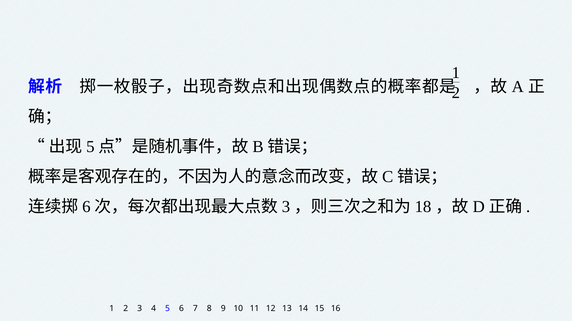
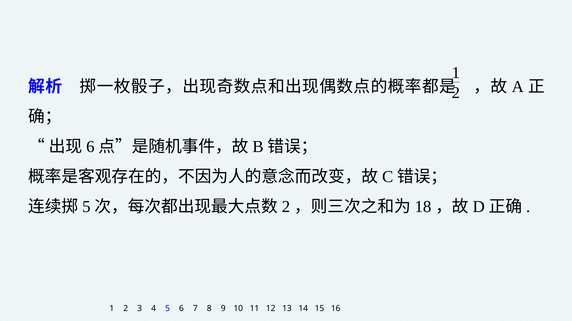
5 at (90, 147): 5 -> 6
6 at (86, 207): 6 -> 5
3 at (286, 207): 3 -> 2
